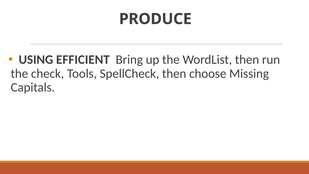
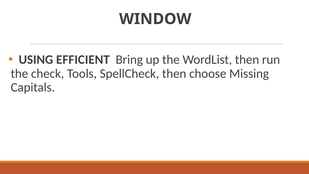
PRODUCE: PRODUCE -> WINDOW
